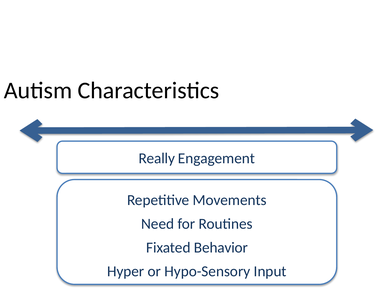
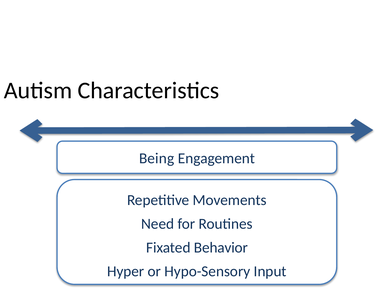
Really: Really -> Being
